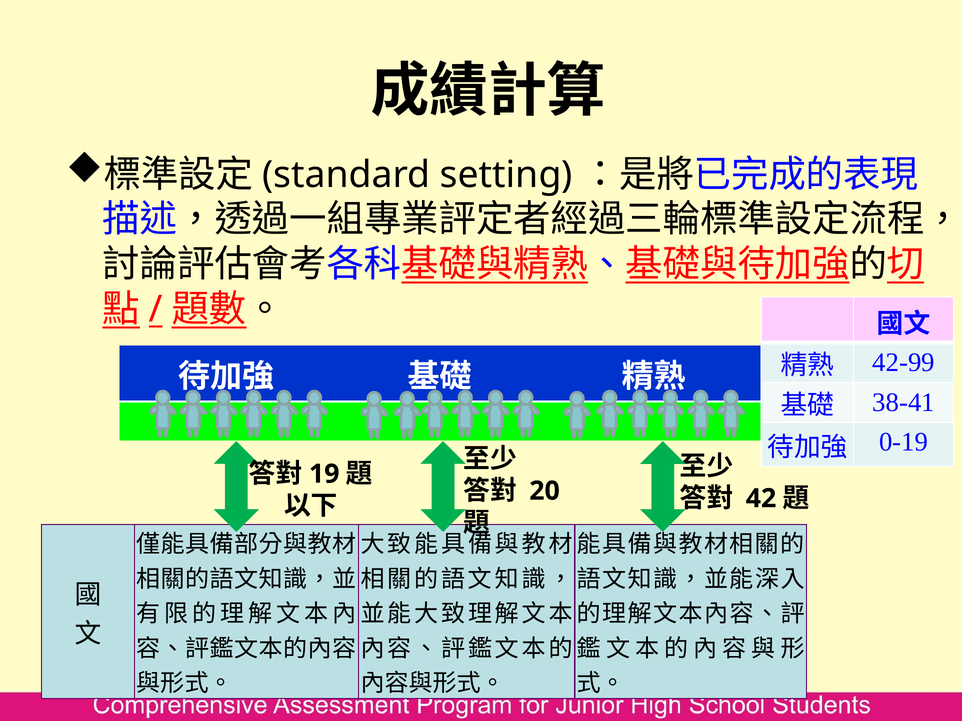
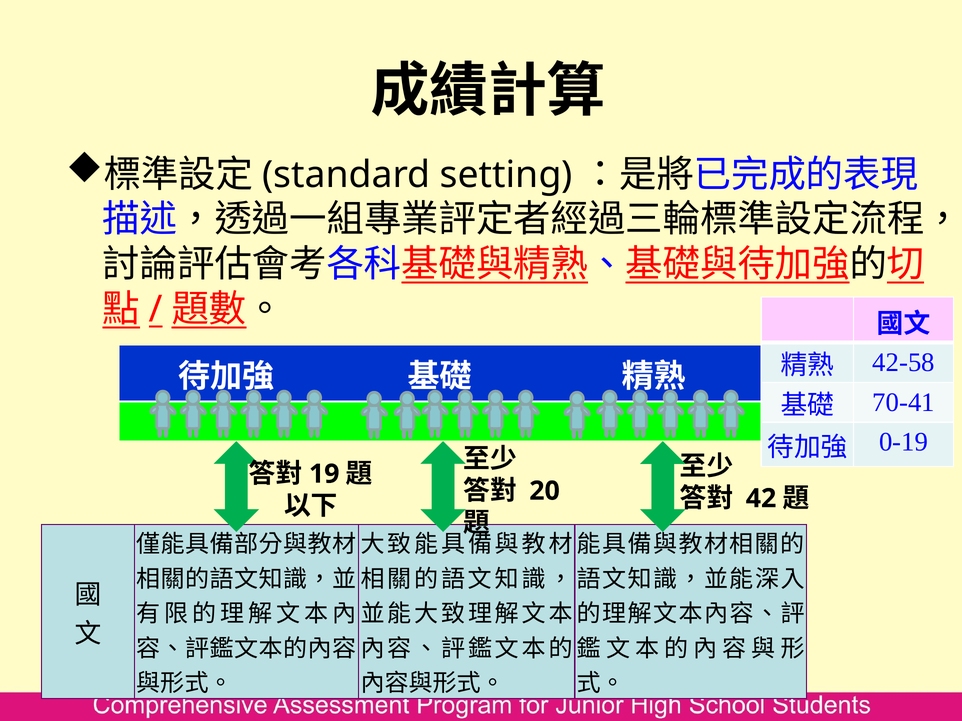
42-99: 42-99 -> 42-58
38-41: 38-41 -> 70-41
